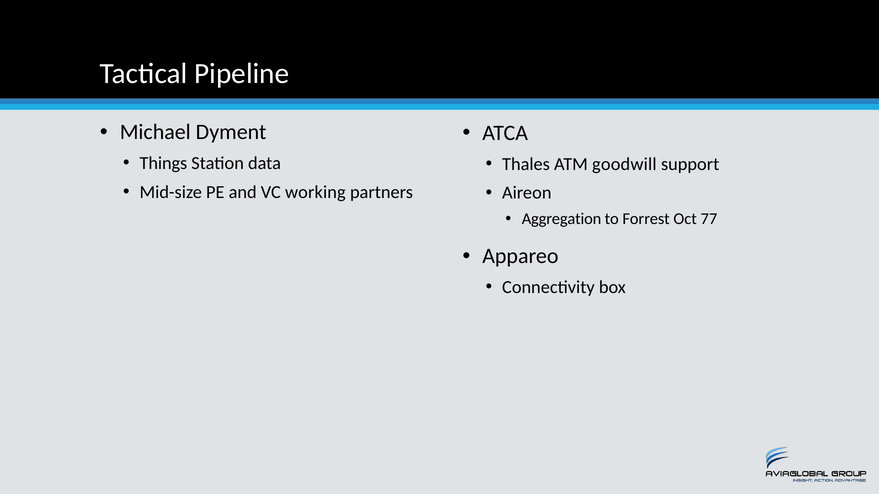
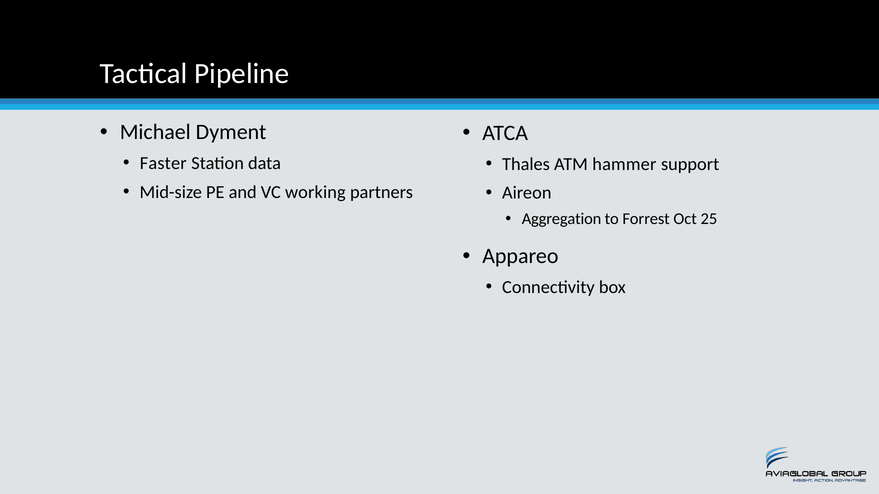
Things: Things -> Faster
goodwill: goodwill -> hammer
77: 77 -> 25
